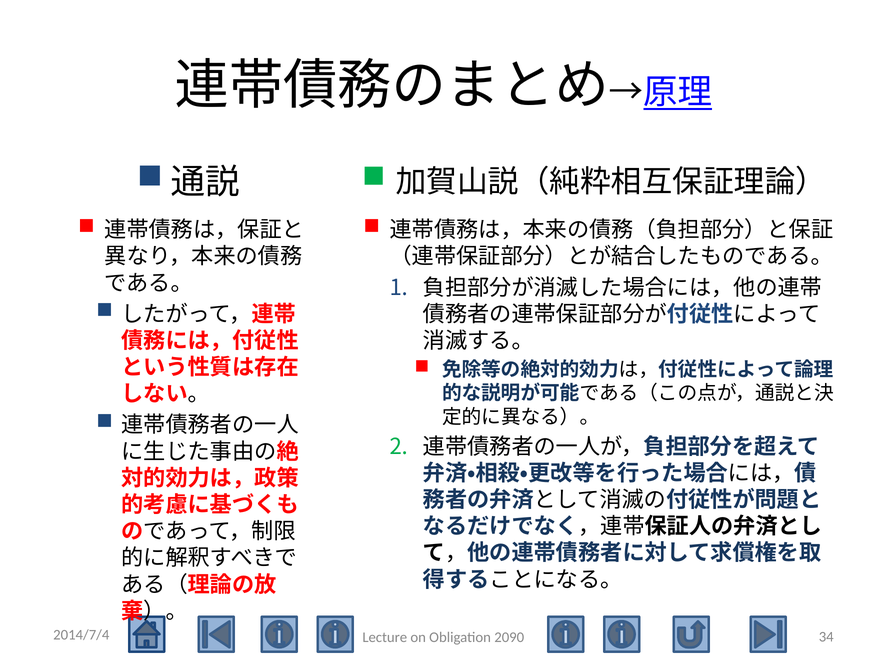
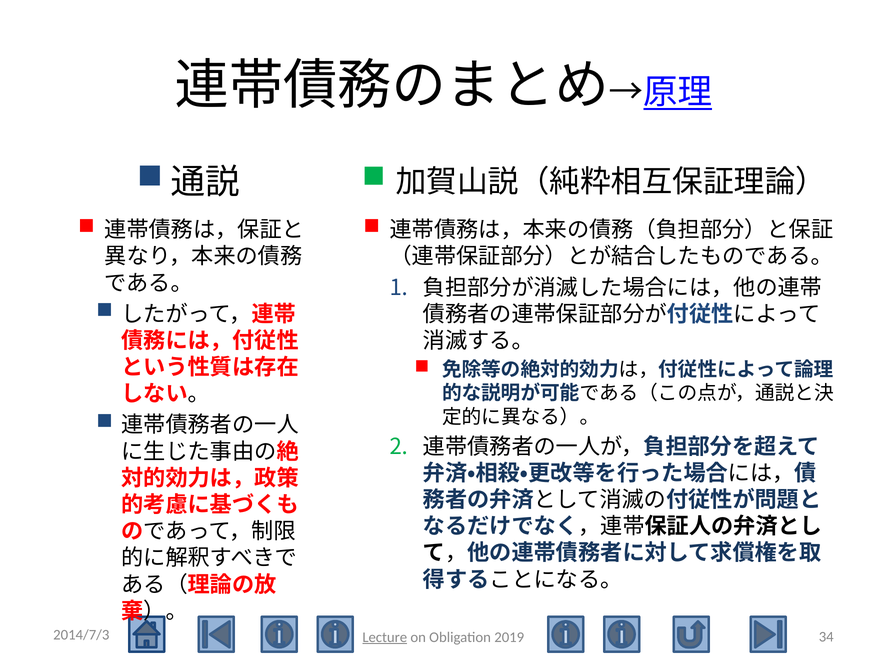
2014/7/4: 2014/7/4 -> 2014/7/3
Lecture underline: none -> present
2090: 2090 -> 2019
